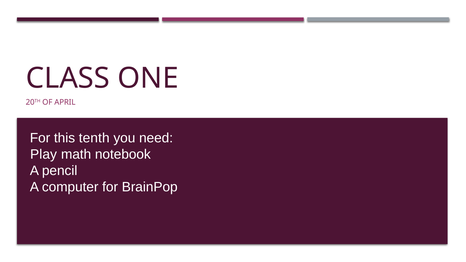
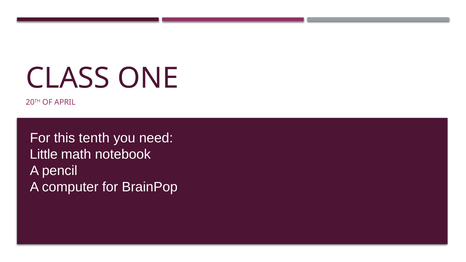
Play: Play -> Little
